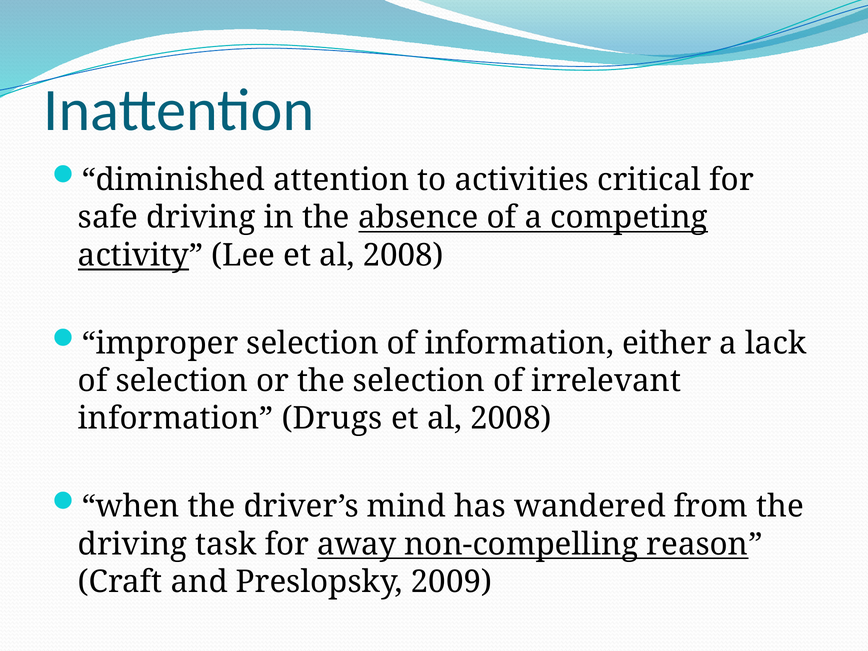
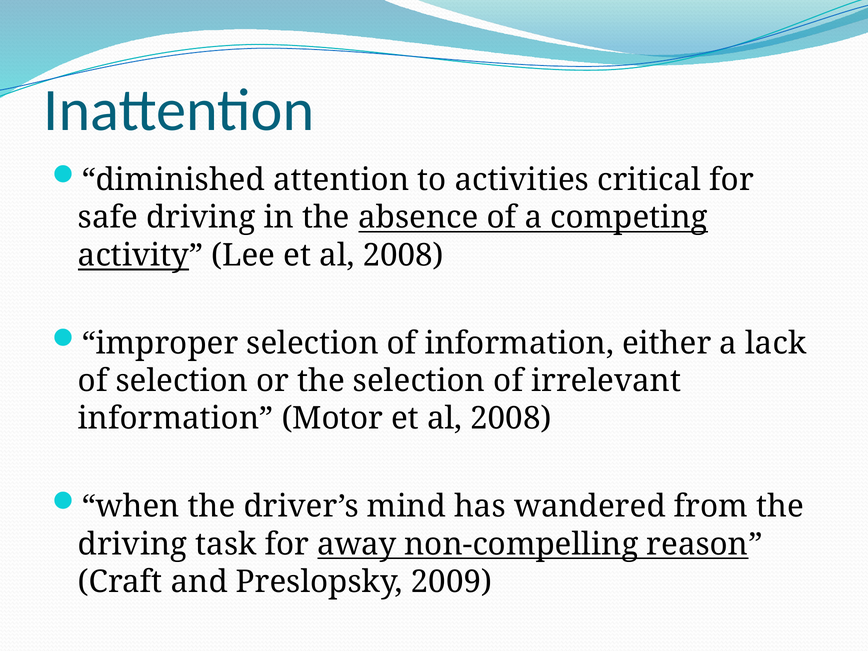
Drugs: Drugs -> Motor
